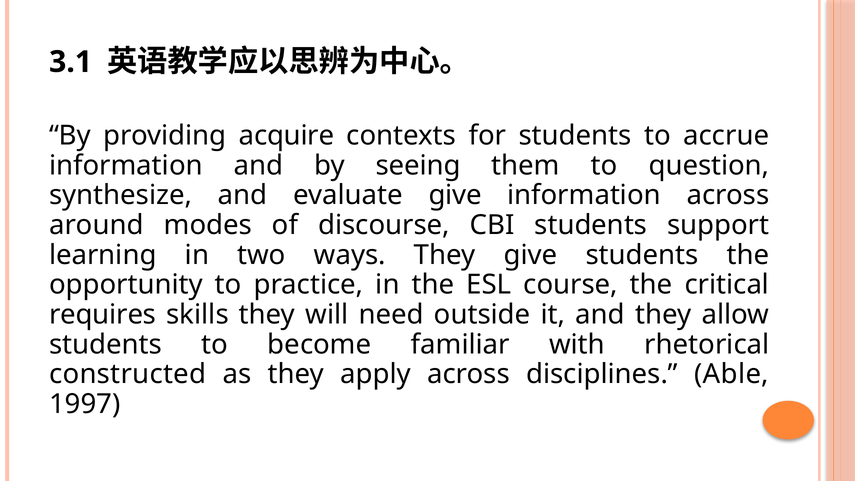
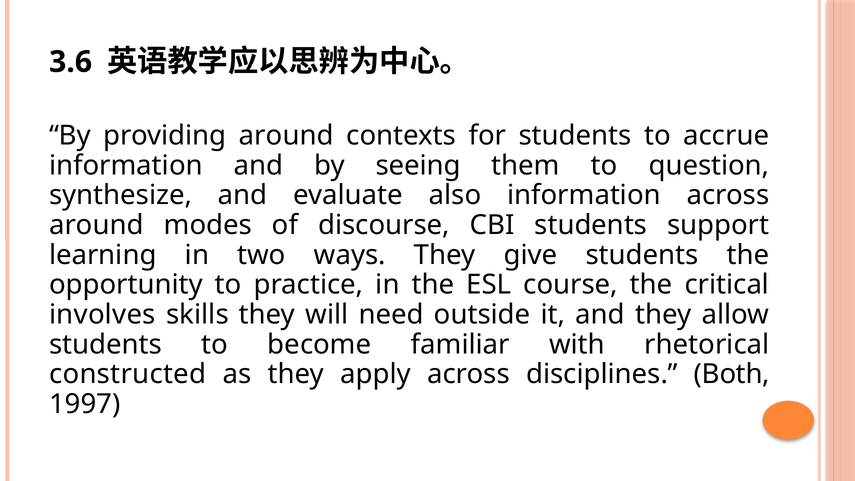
3.1: 3.1 -> 3.6
providing acquire: acquire -> around
evaluate give: give -> also
requires: requires -> involves
Able: Able -> Both
